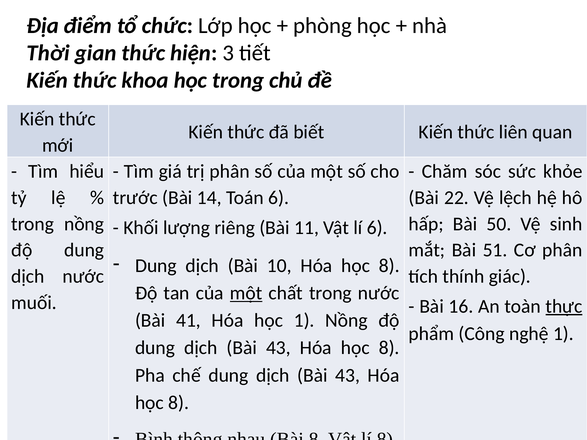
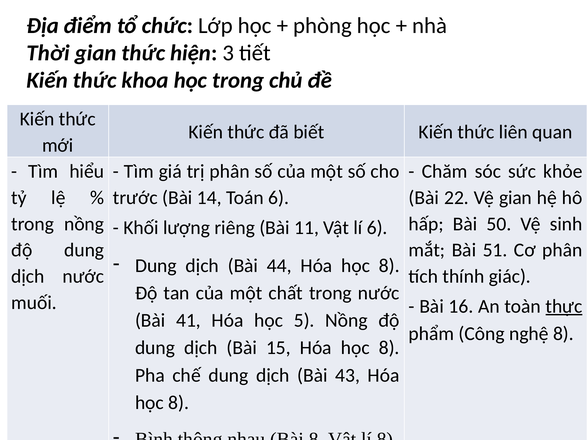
Vệ lệch: lệch -> gian
10: 10 -> 44
một at (246, 293) underline: present -> none
học 1: 1 -> 5
nghệ 1: 1 -> 8
43 at (278, 348): 43 -> 15
